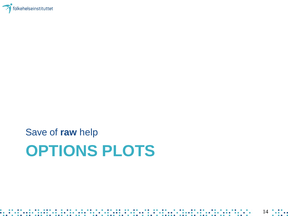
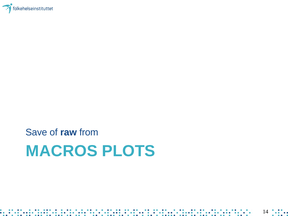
help: help -> from
OPTIONS: OPTIONS -> MACROS
